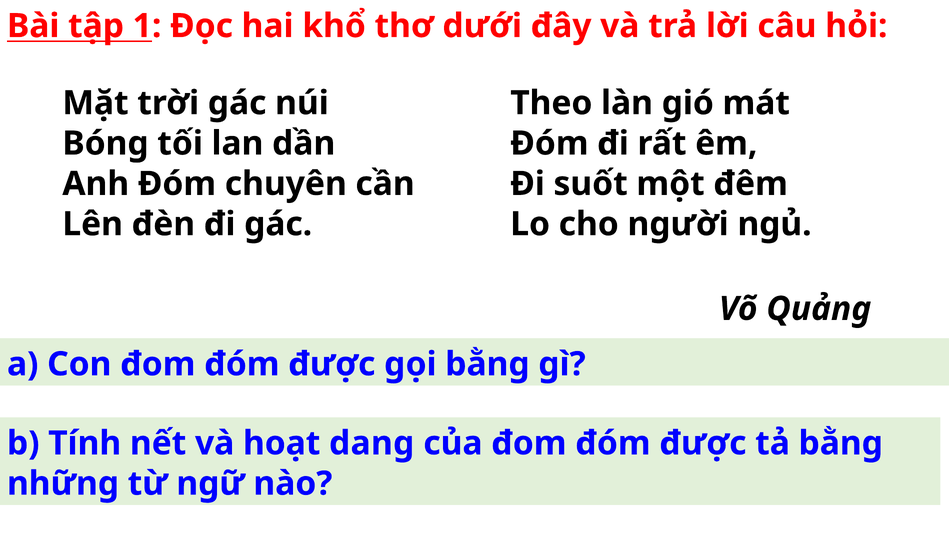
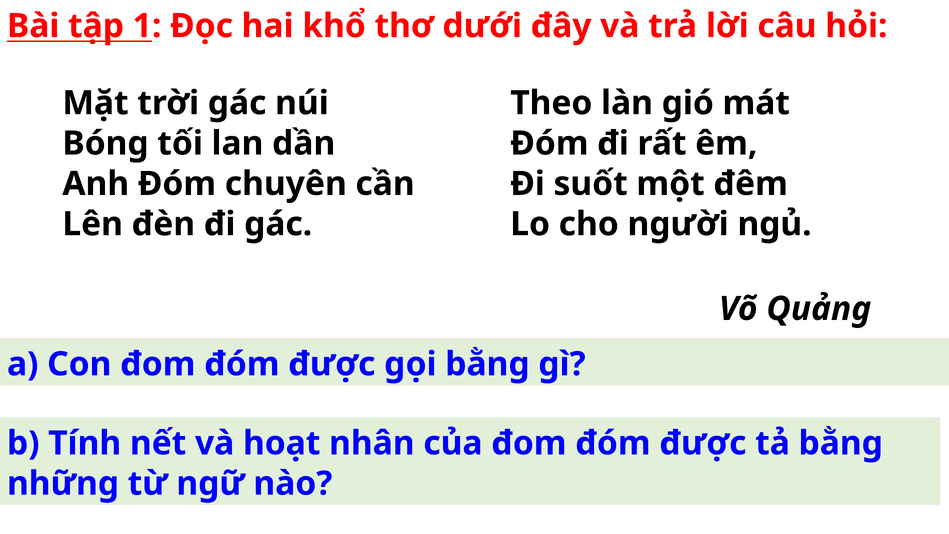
dang: dang -> nhân
